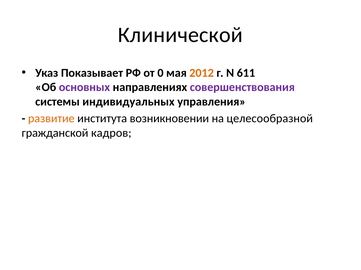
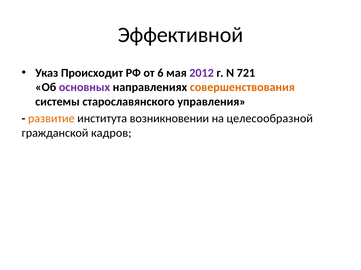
Клинической: Клинической -> Эффективной
Показывает: Показывает -> Происходит
0: 0 -> 6
2012 colour: orange -> purple
611: 611 -> 721
совершенствования colour: purple -> orange
индивидуальных: индивидуальных -> старославянского
